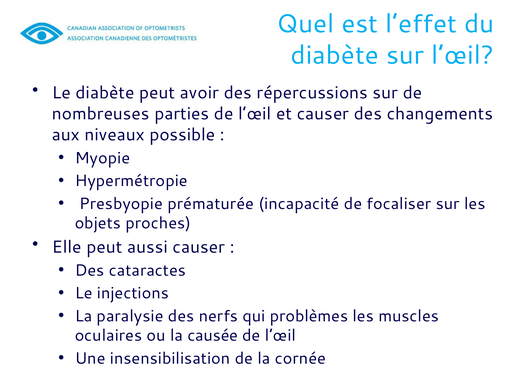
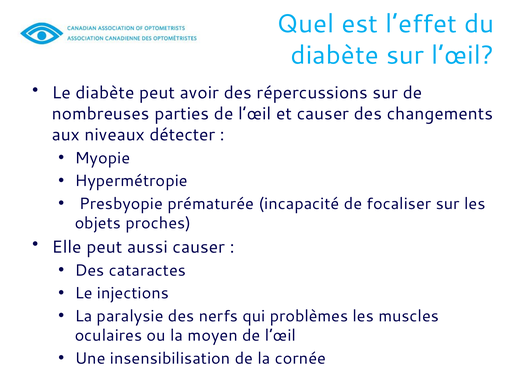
possible: possible -> détecter
causée: causée -> moyen
